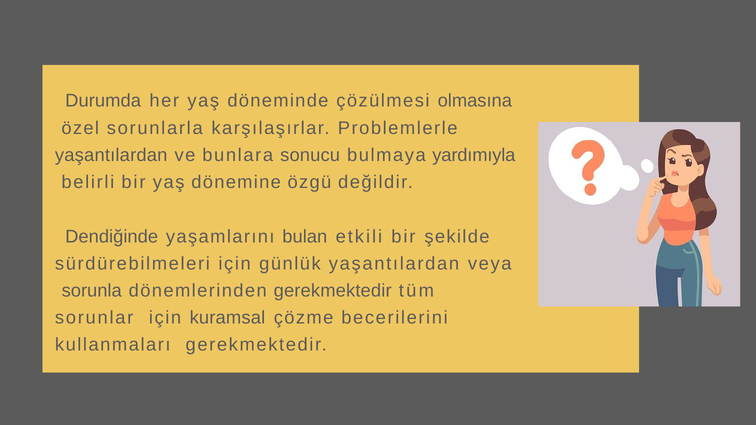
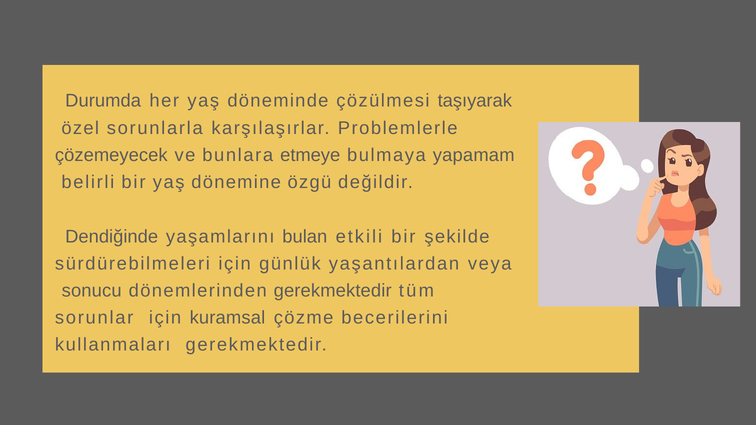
olmasına: olmasına -> taşıyarak
yaşantılardan at (111, 155): yaşantılardan -> çözemeyecek
sonucu: sonucu -> etmeye
yardımıyla: yardımıyla -> yapamam
sorunla: sorunla -> sonucu
